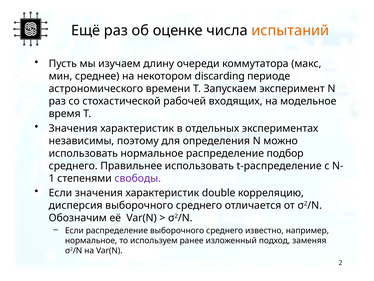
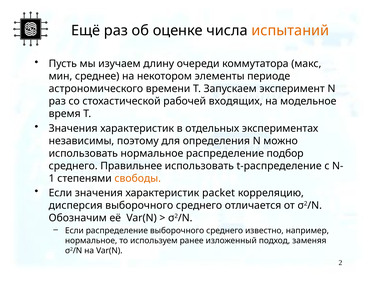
discarding: discarding -> элементы
свободы colour: purple -> orange
double: double -> packet
